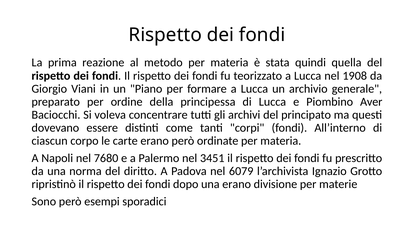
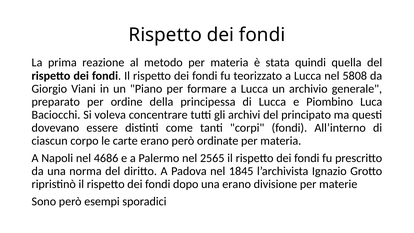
1908: 1908 -> 5808
Aver: Aver -> Luca
7680: 7680 -> 4686
3451: 3451 -> 2565
6079: 6079 -> 1845
